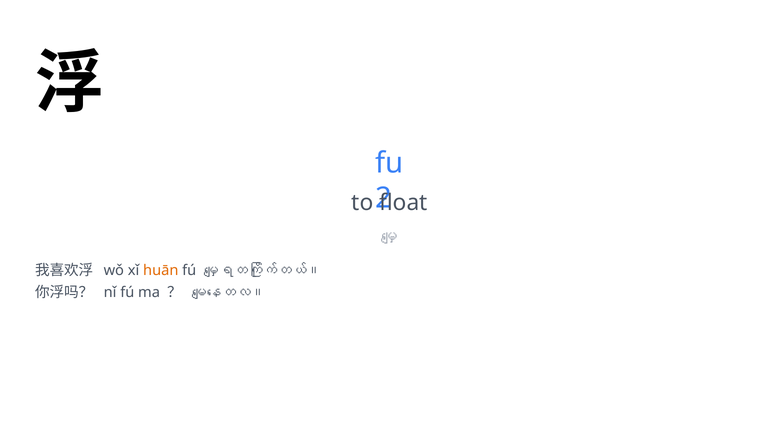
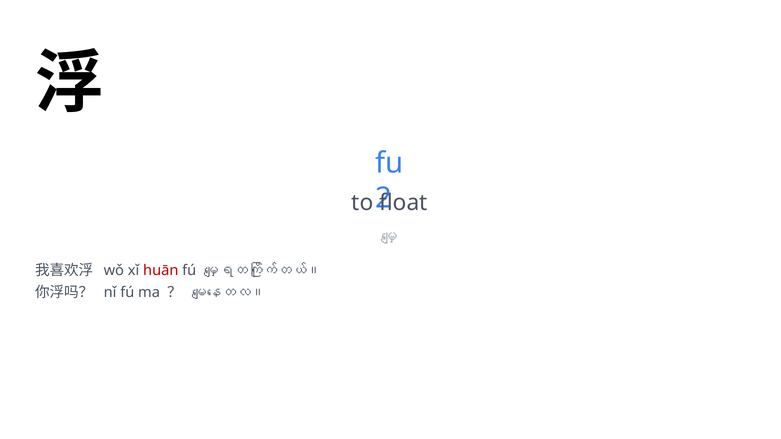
huān colour: orange -> red
